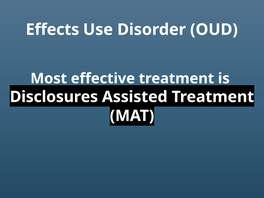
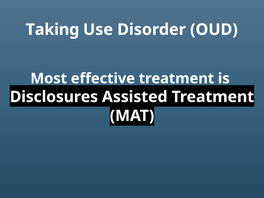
Effects: Effects -> Taking
